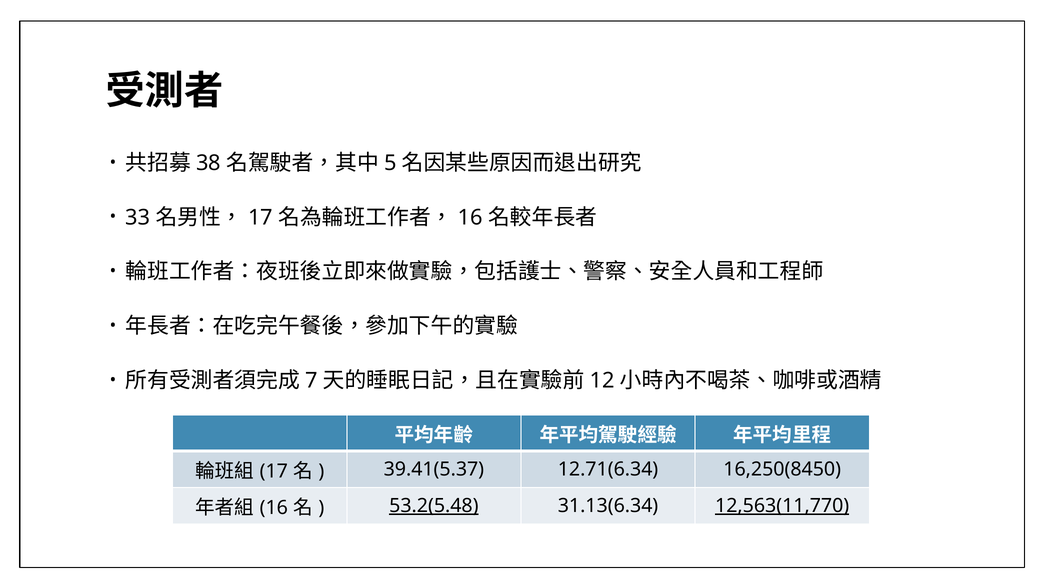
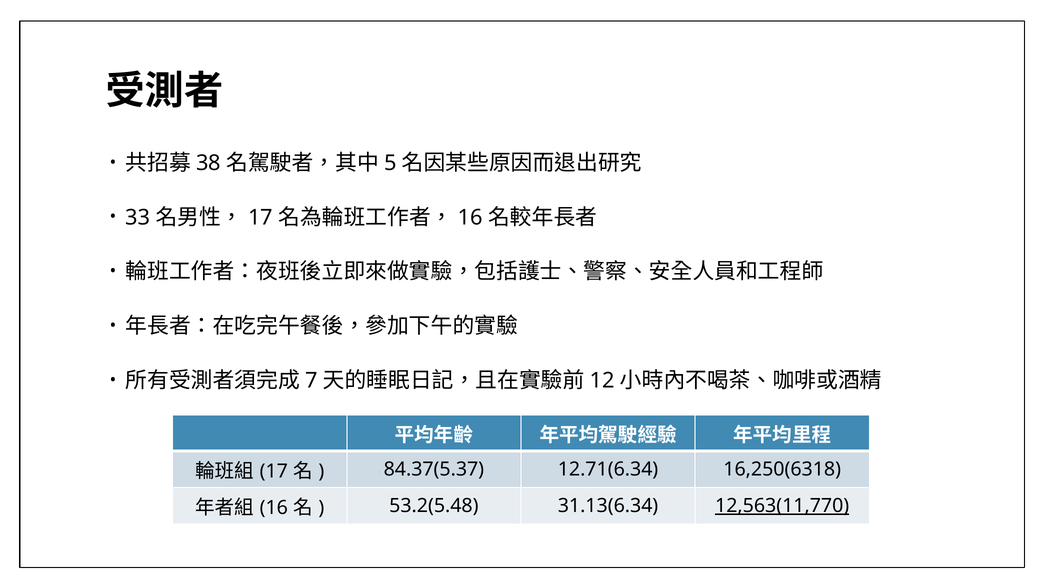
39.41(5.37: 39.41(5.37 -> 84.37(5.37
16,250(8450: 16,250(8450 -> 16,250(6318
53.2(5.48 underline: present -> none
